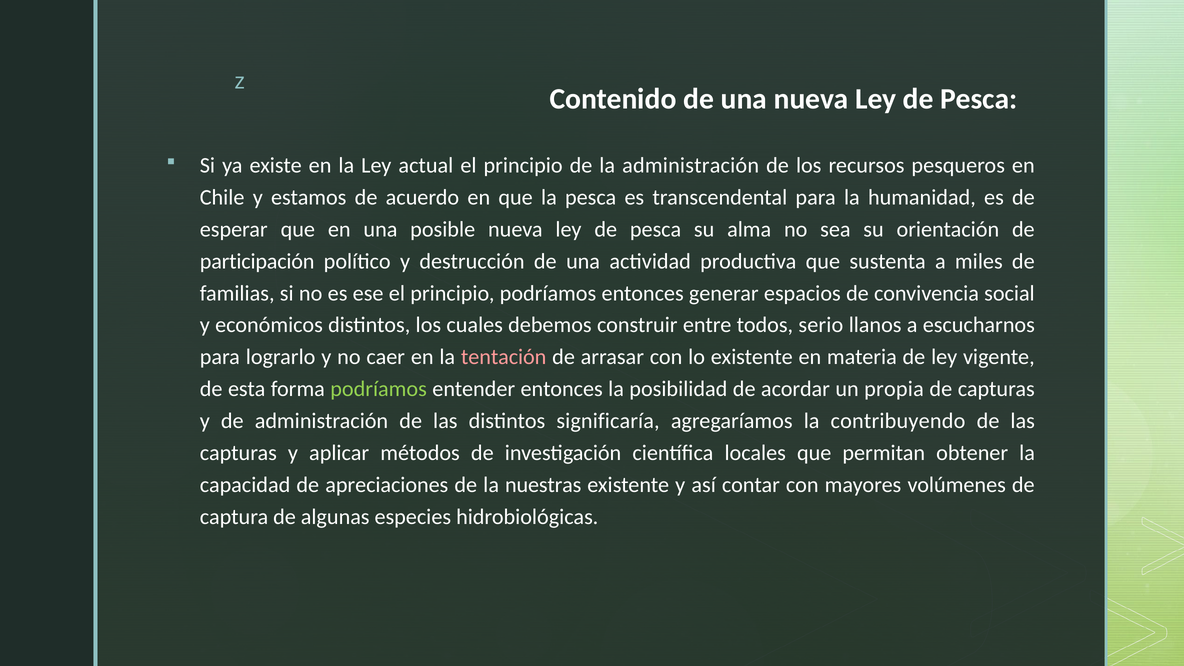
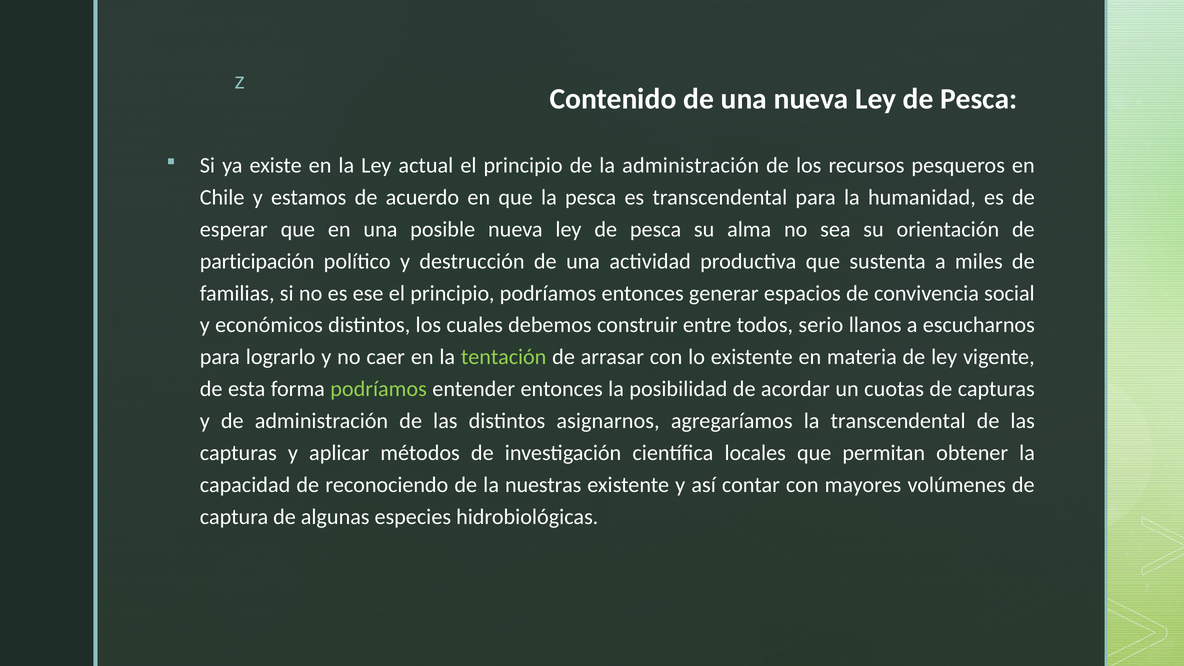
tentación colour: pink -> light green
propia: propia -> cuotas
significaría: significaría -> asignarnos
la contribuyendo: contribuyendo -> transcendental
apreciaciones: apreciaciones -> reconociendo
